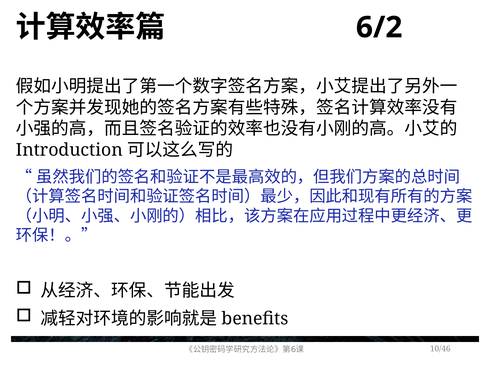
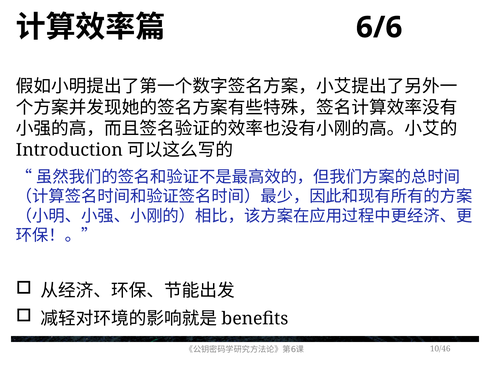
6/2: 6/2 -> 6/6
